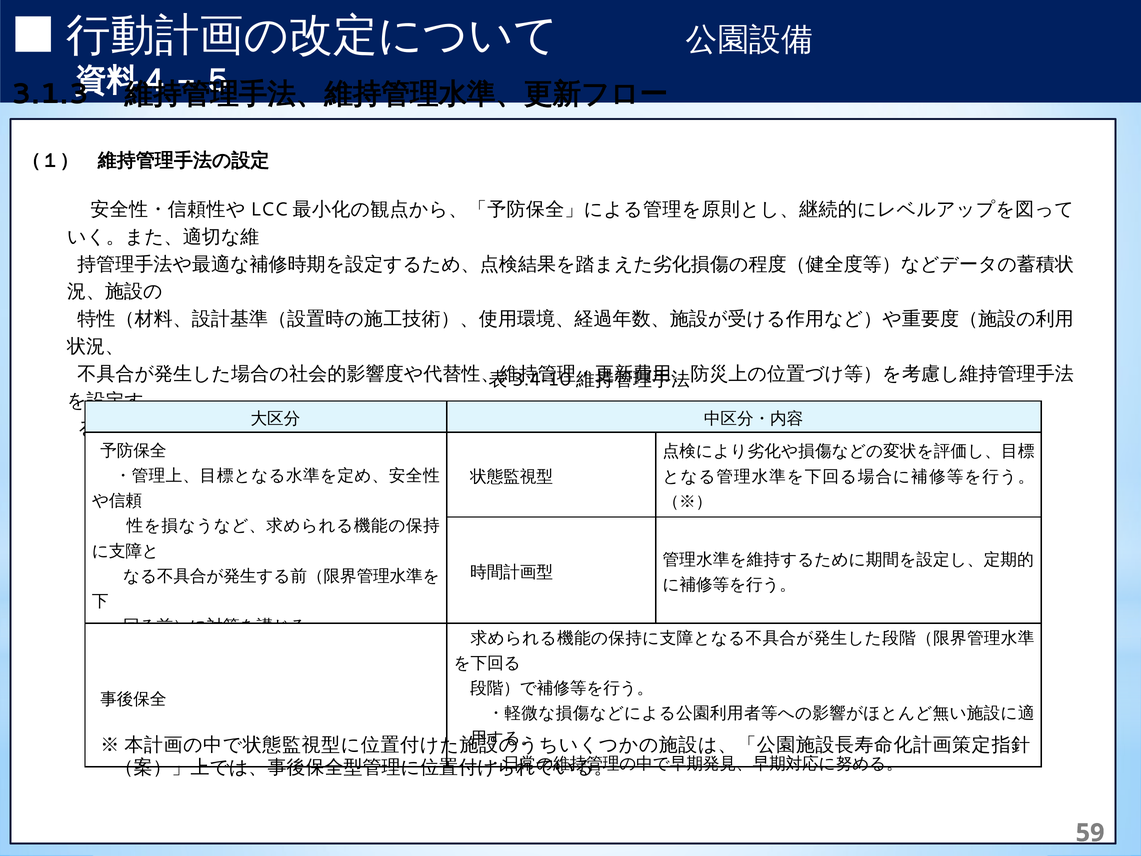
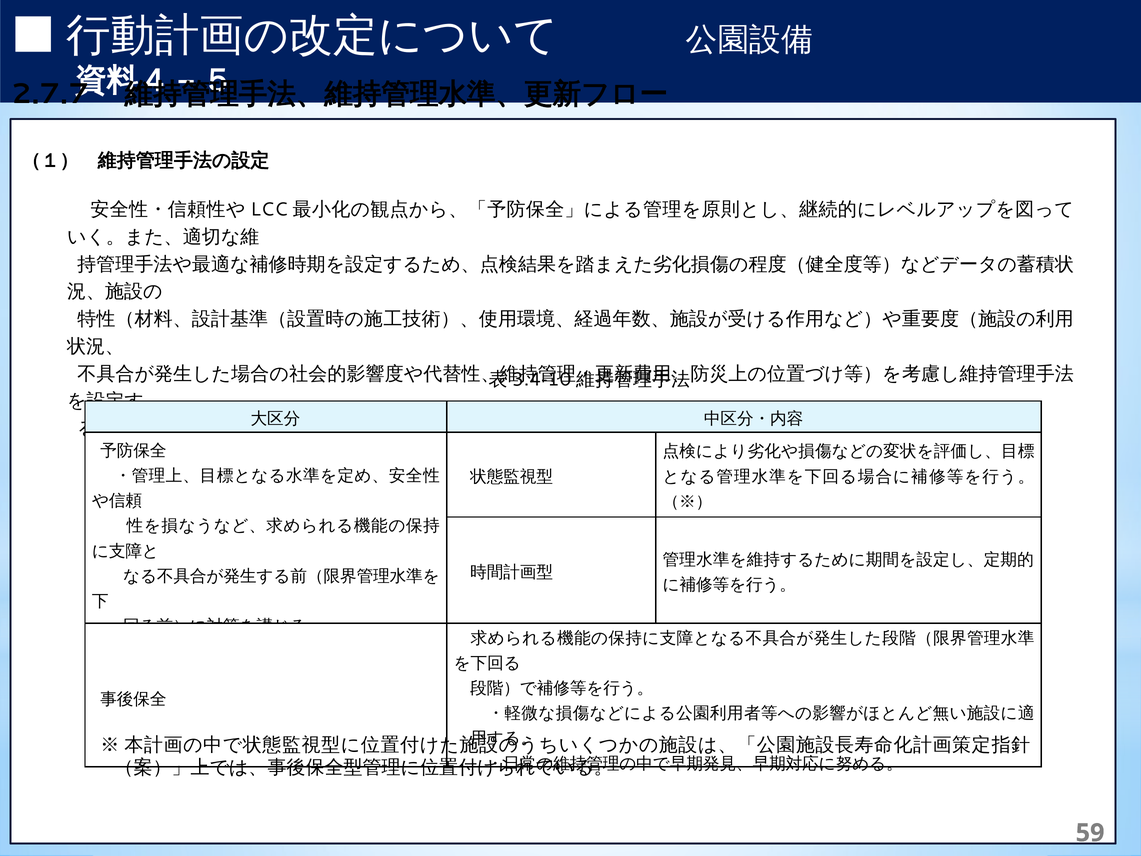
3.1.3: 3.1.3 -> 2.7.7
